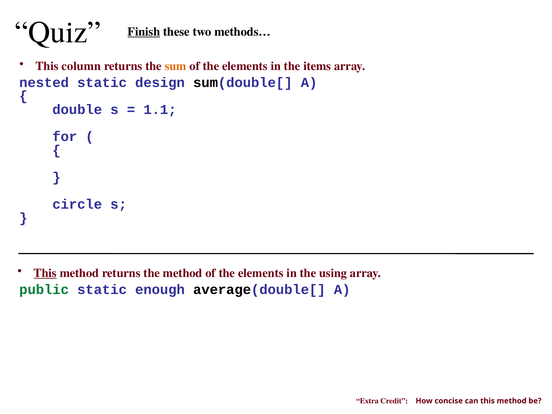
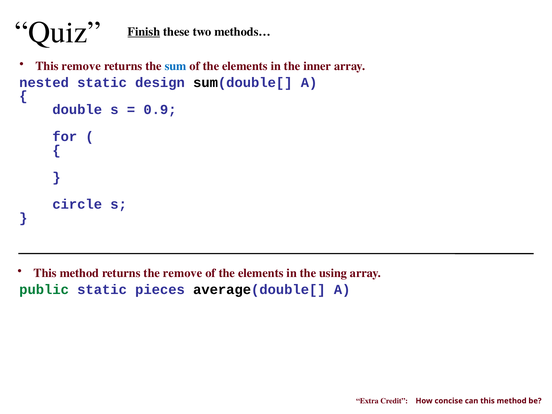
This column: column -> remove
sum colour: orange -> blue
items: items -> inner
1.1: 1.1 -> 0.9
This at (45, 273) underline: present -> none
the method: method -> remove
enough: enough -> pieces
